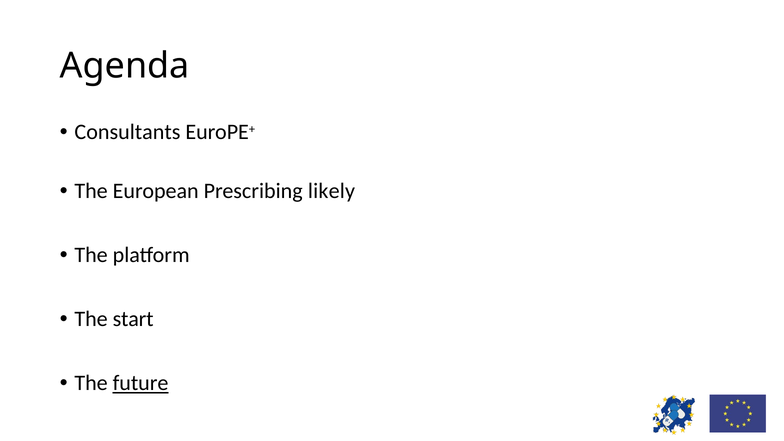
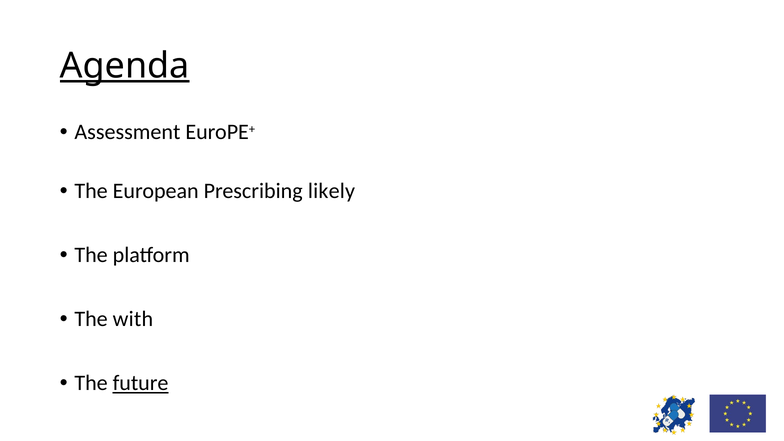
Agenda underline: none -> present
Consultants: Consultants -> Assessment
start: start -> with
